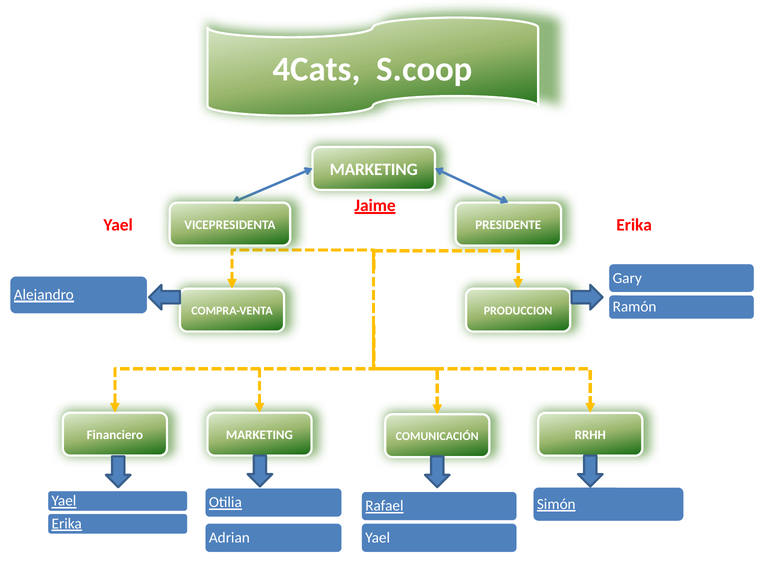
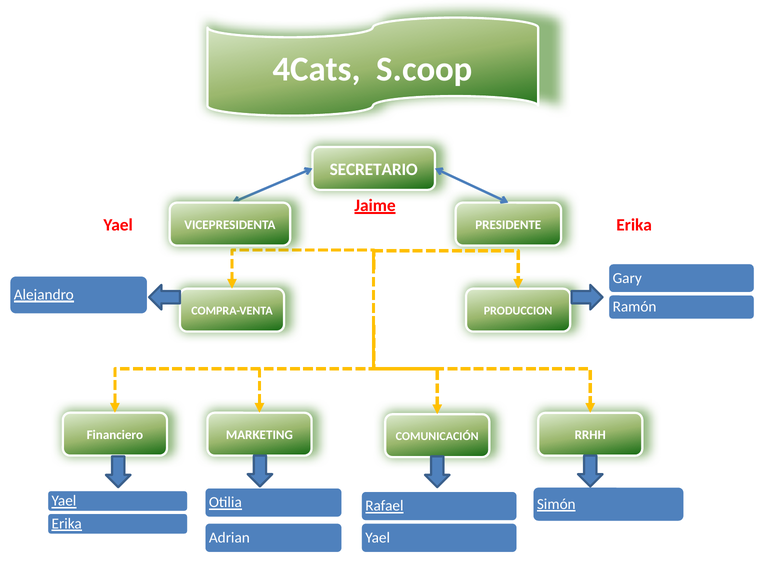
MARKETING at (374, 170): MARKETING -> SECRETARIO
